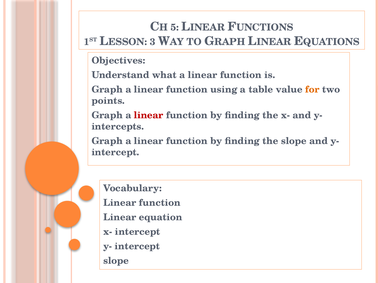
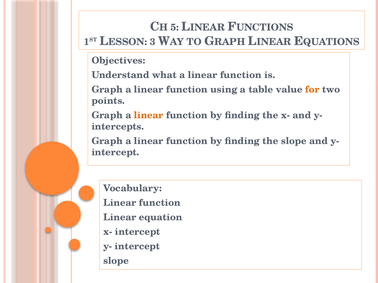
linear at (149, 115) colour: red -> orange
